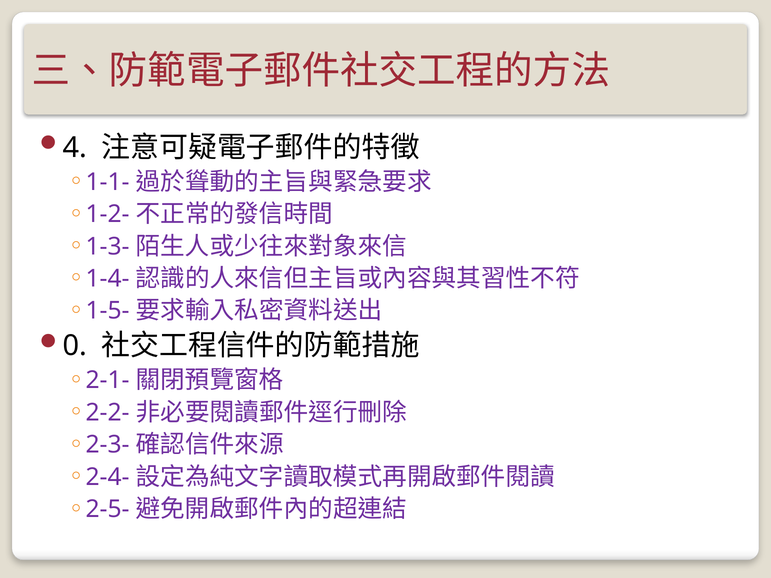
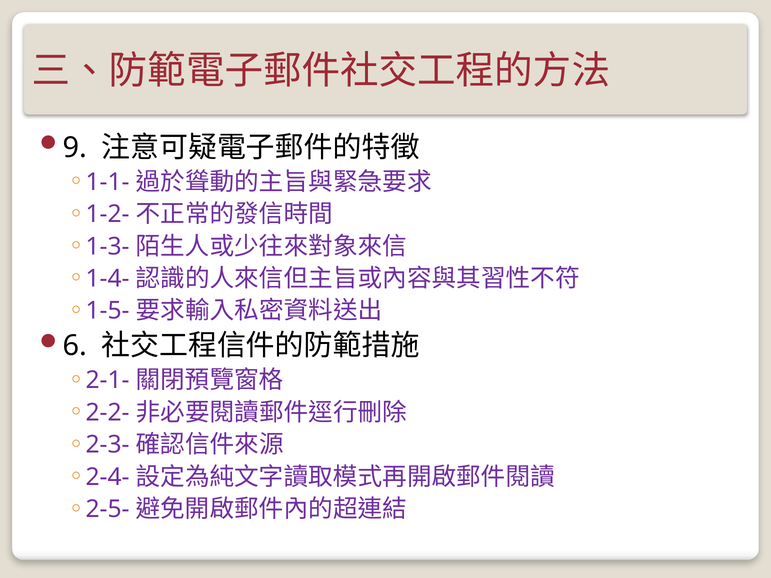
4: 4 -> 9
0: 0 -> 6
